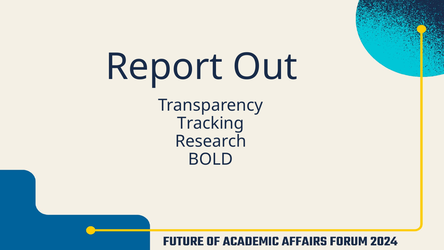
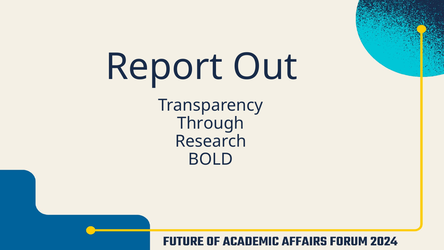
Tracking: Tracking -> Through
